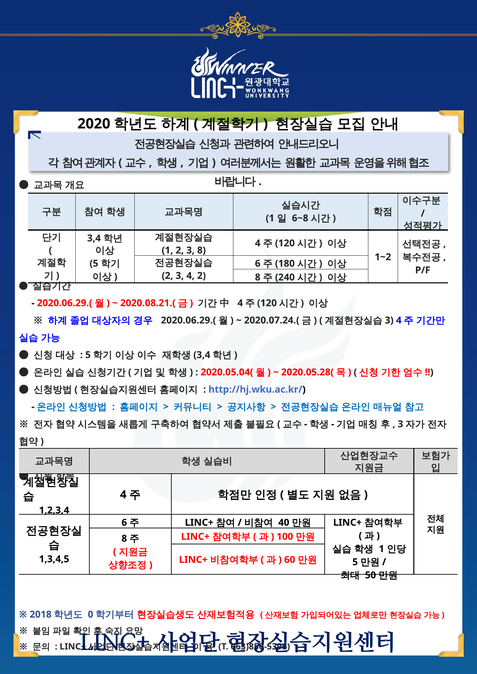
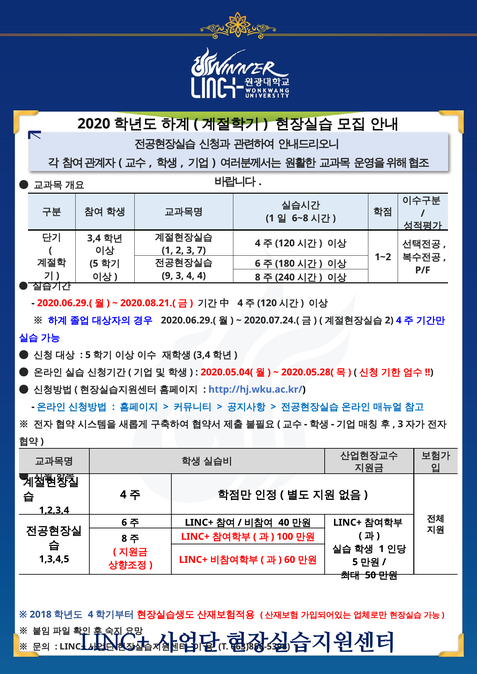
3 8: 8 -> 7
2 at (167, 276): 2 -> 9
4 2: 2 -> 4
3 at (389, 321): 3 -> 2
0 at (91, 615): 0 -> 4
